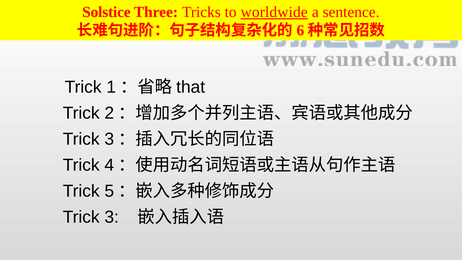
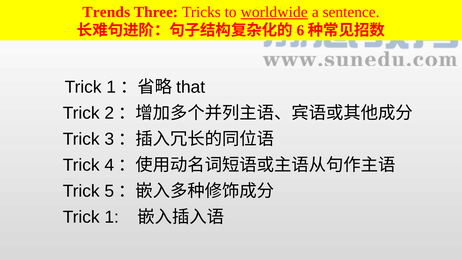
Solstice: Solstice -> Trends
3 at (112, 217): 3 -> 1
